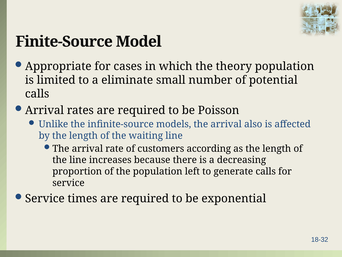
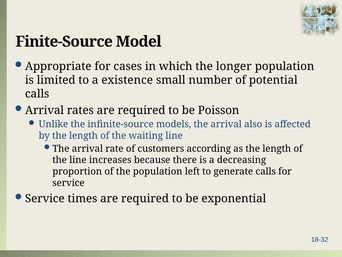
theory: theory -> longer
eliminate: eliminate -> existence
